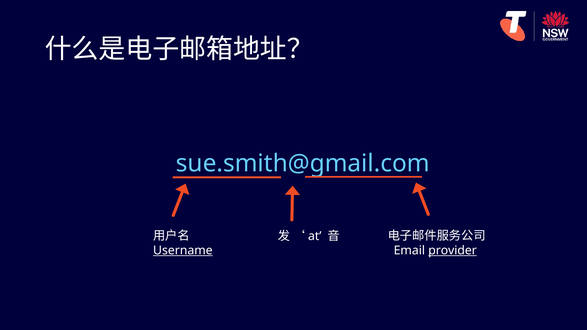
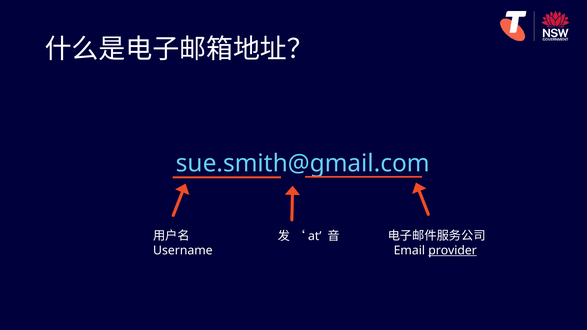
Username underline: present -> none
